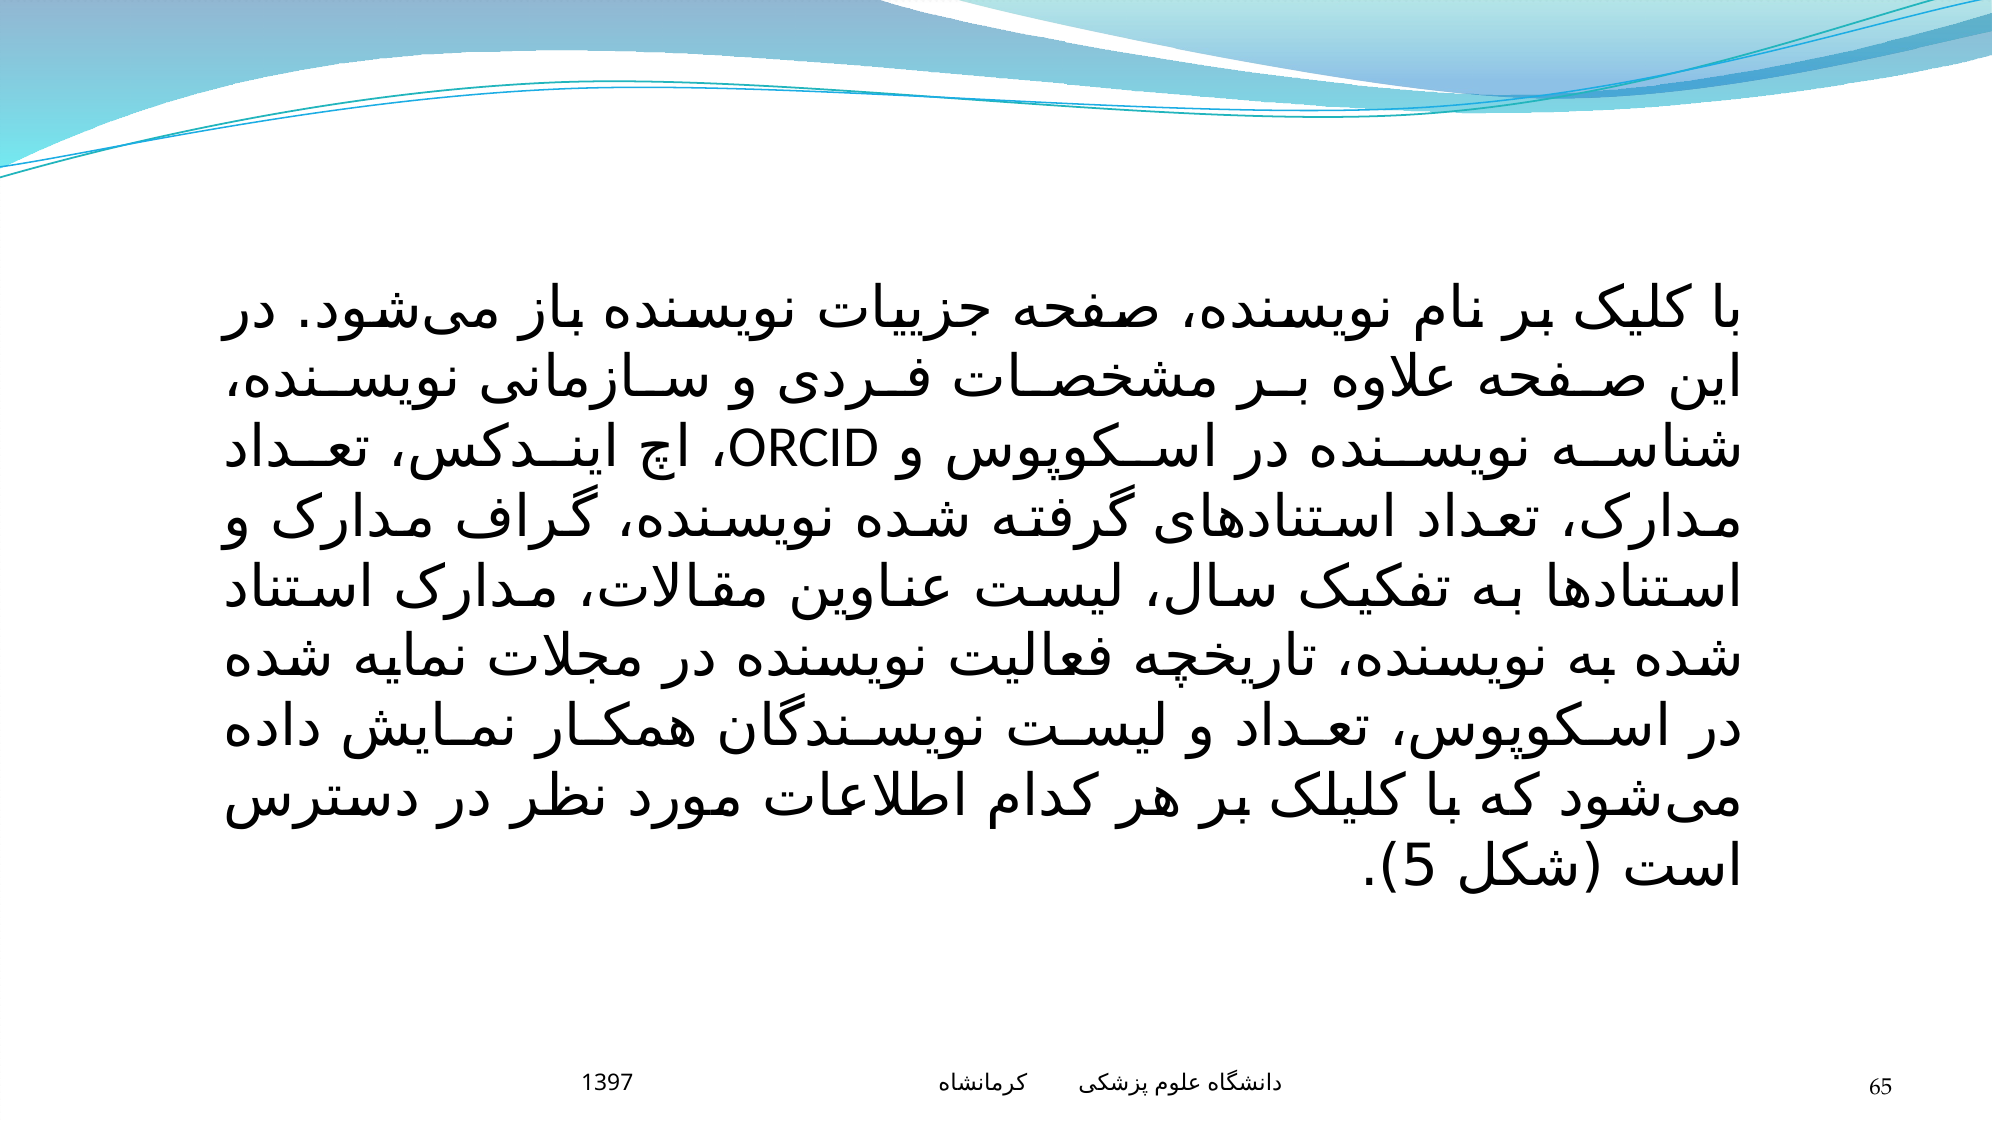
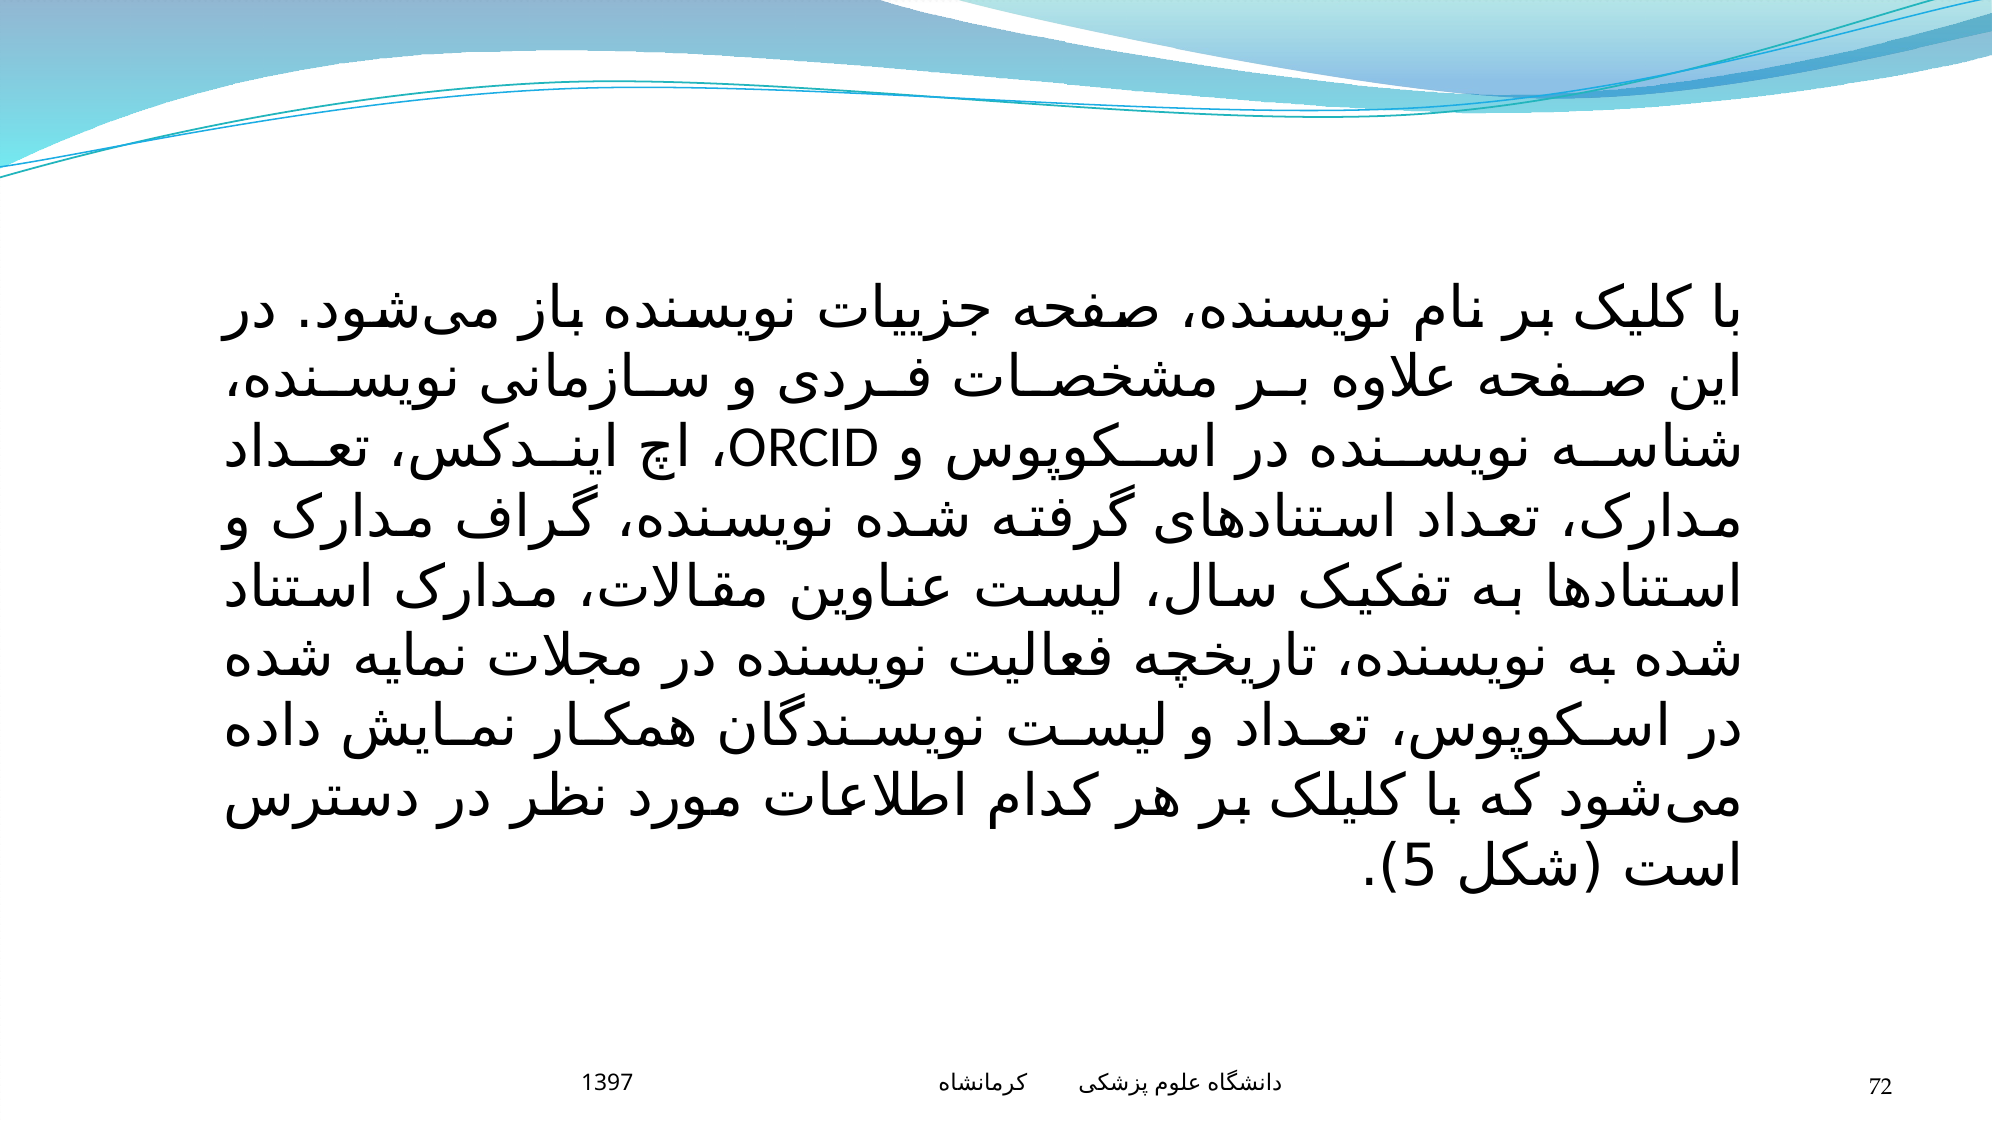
65: 65 -> 72
